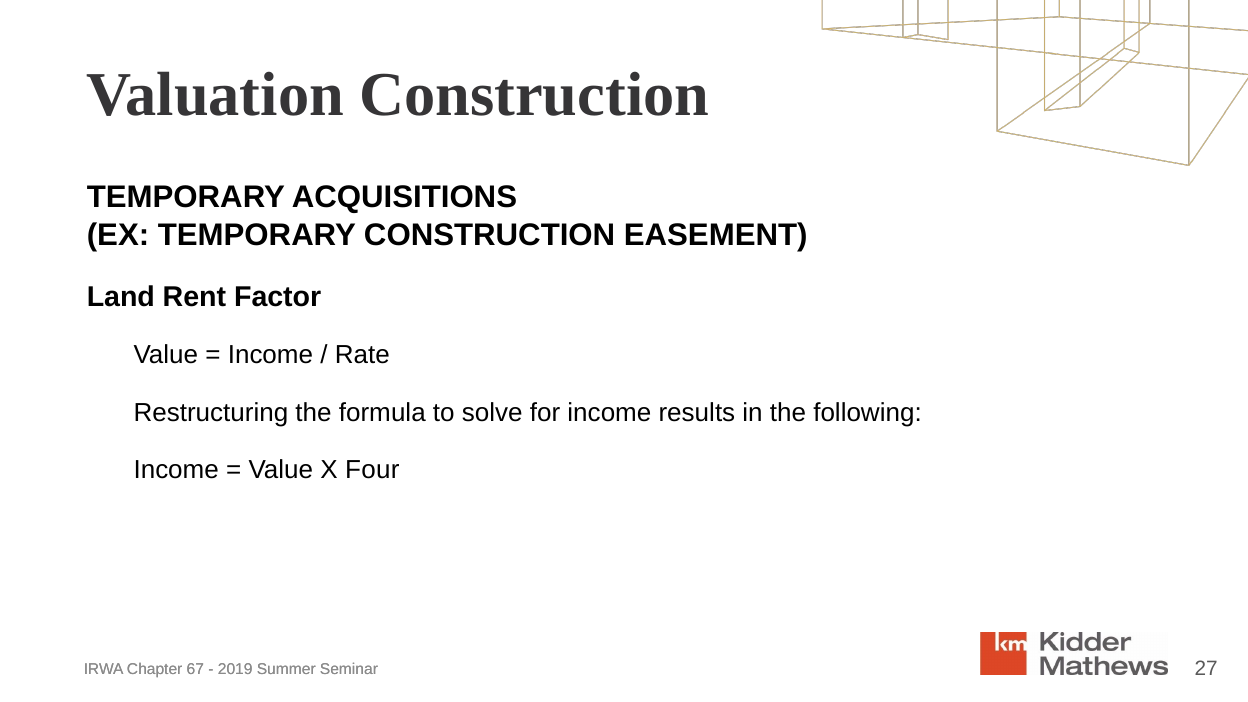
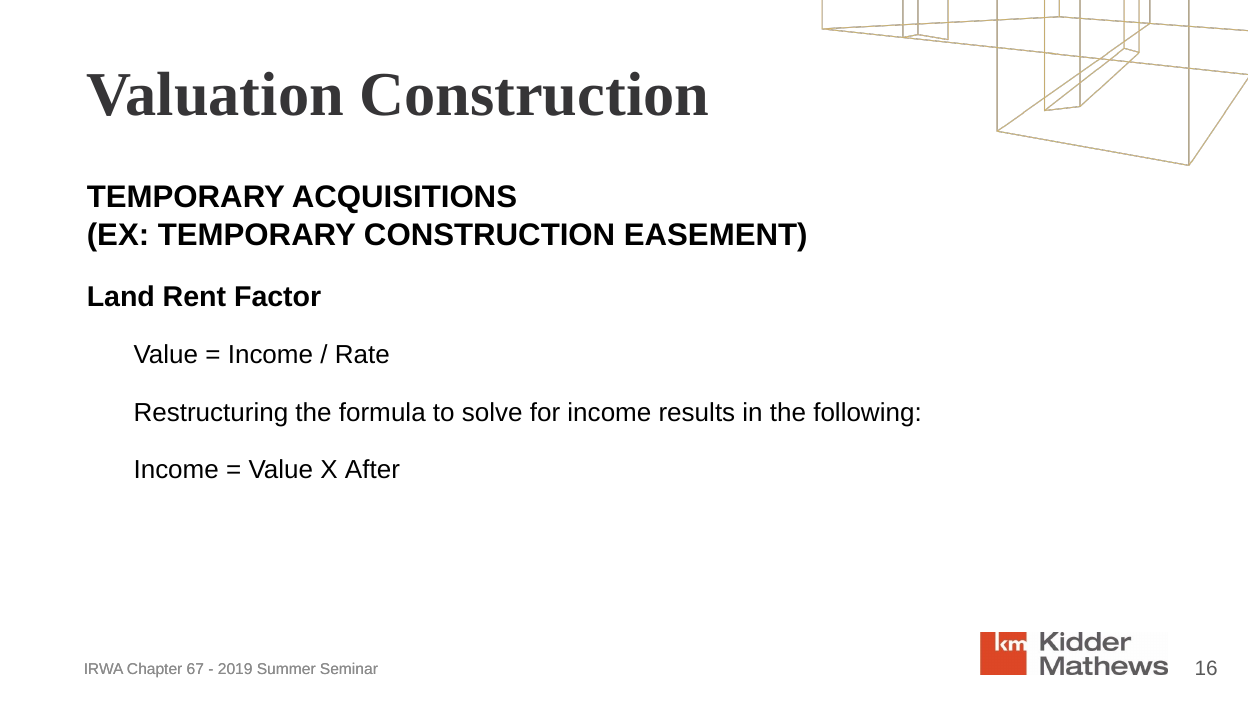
Four: Four -> After
27: 27 -> 16
